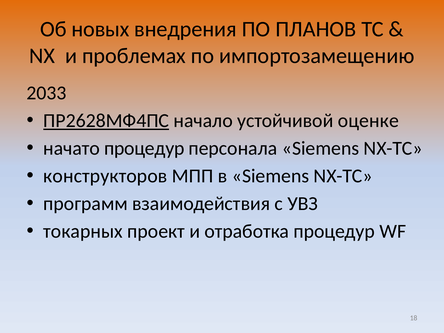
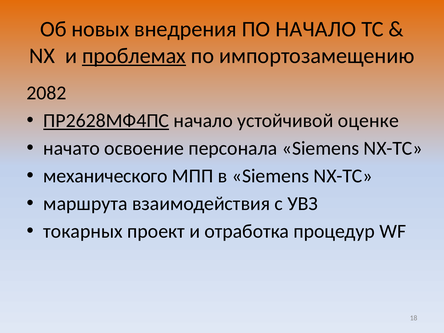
ПО ПЛАНОВ: ПЛАНОВ -> НАЧАЛО
проблемах underline: none -> present
2033: 2033 -> 2082
начато процедур: процедур -> освоение
конструкторов: конструкторов -> механического
программ: программ -> маршрута
